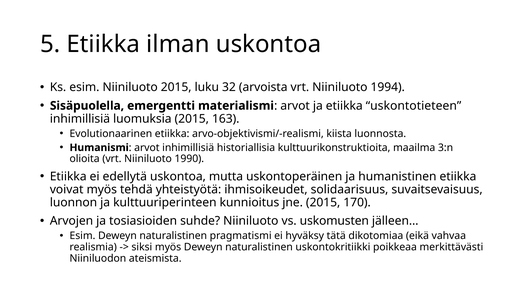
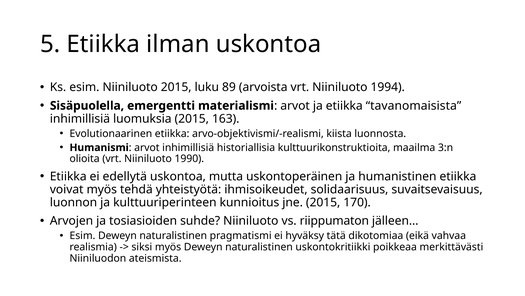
32: 32 -> 89
uskontotieteen: uskontotieteen -> tavanomaisista
uskomusten: uskomusten -> riippumaton
